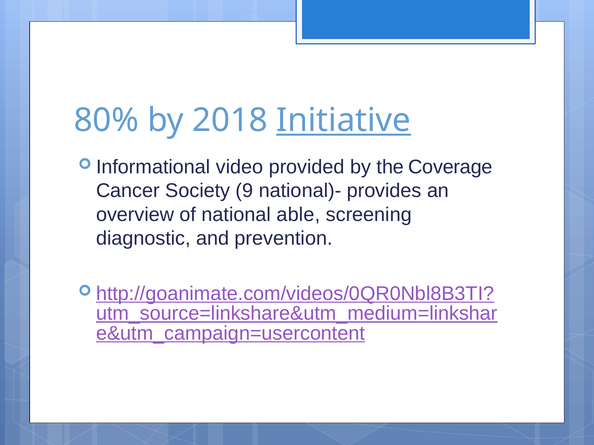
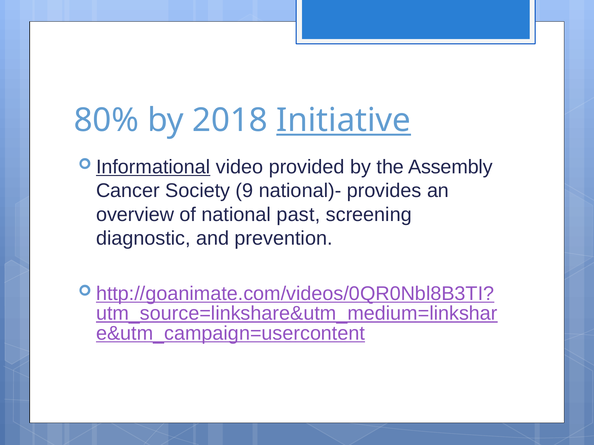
Informational underline: none -> present
Coverage: Coverage -> Assembly
able: able -> past
